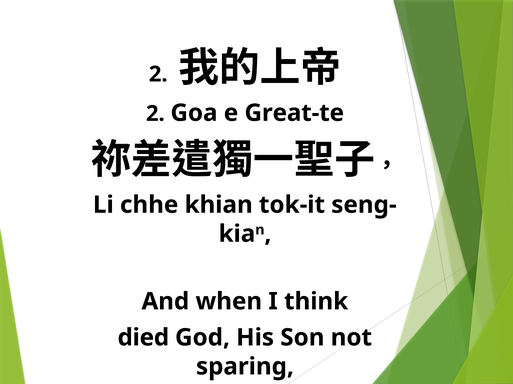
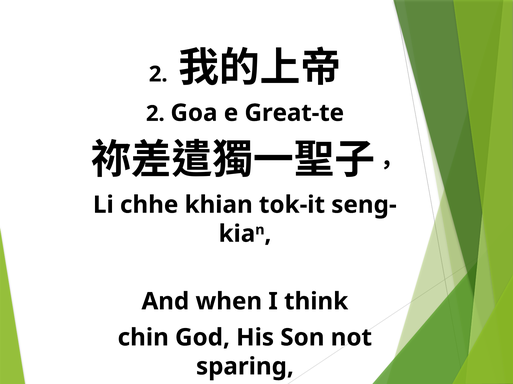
died: died -> chin
